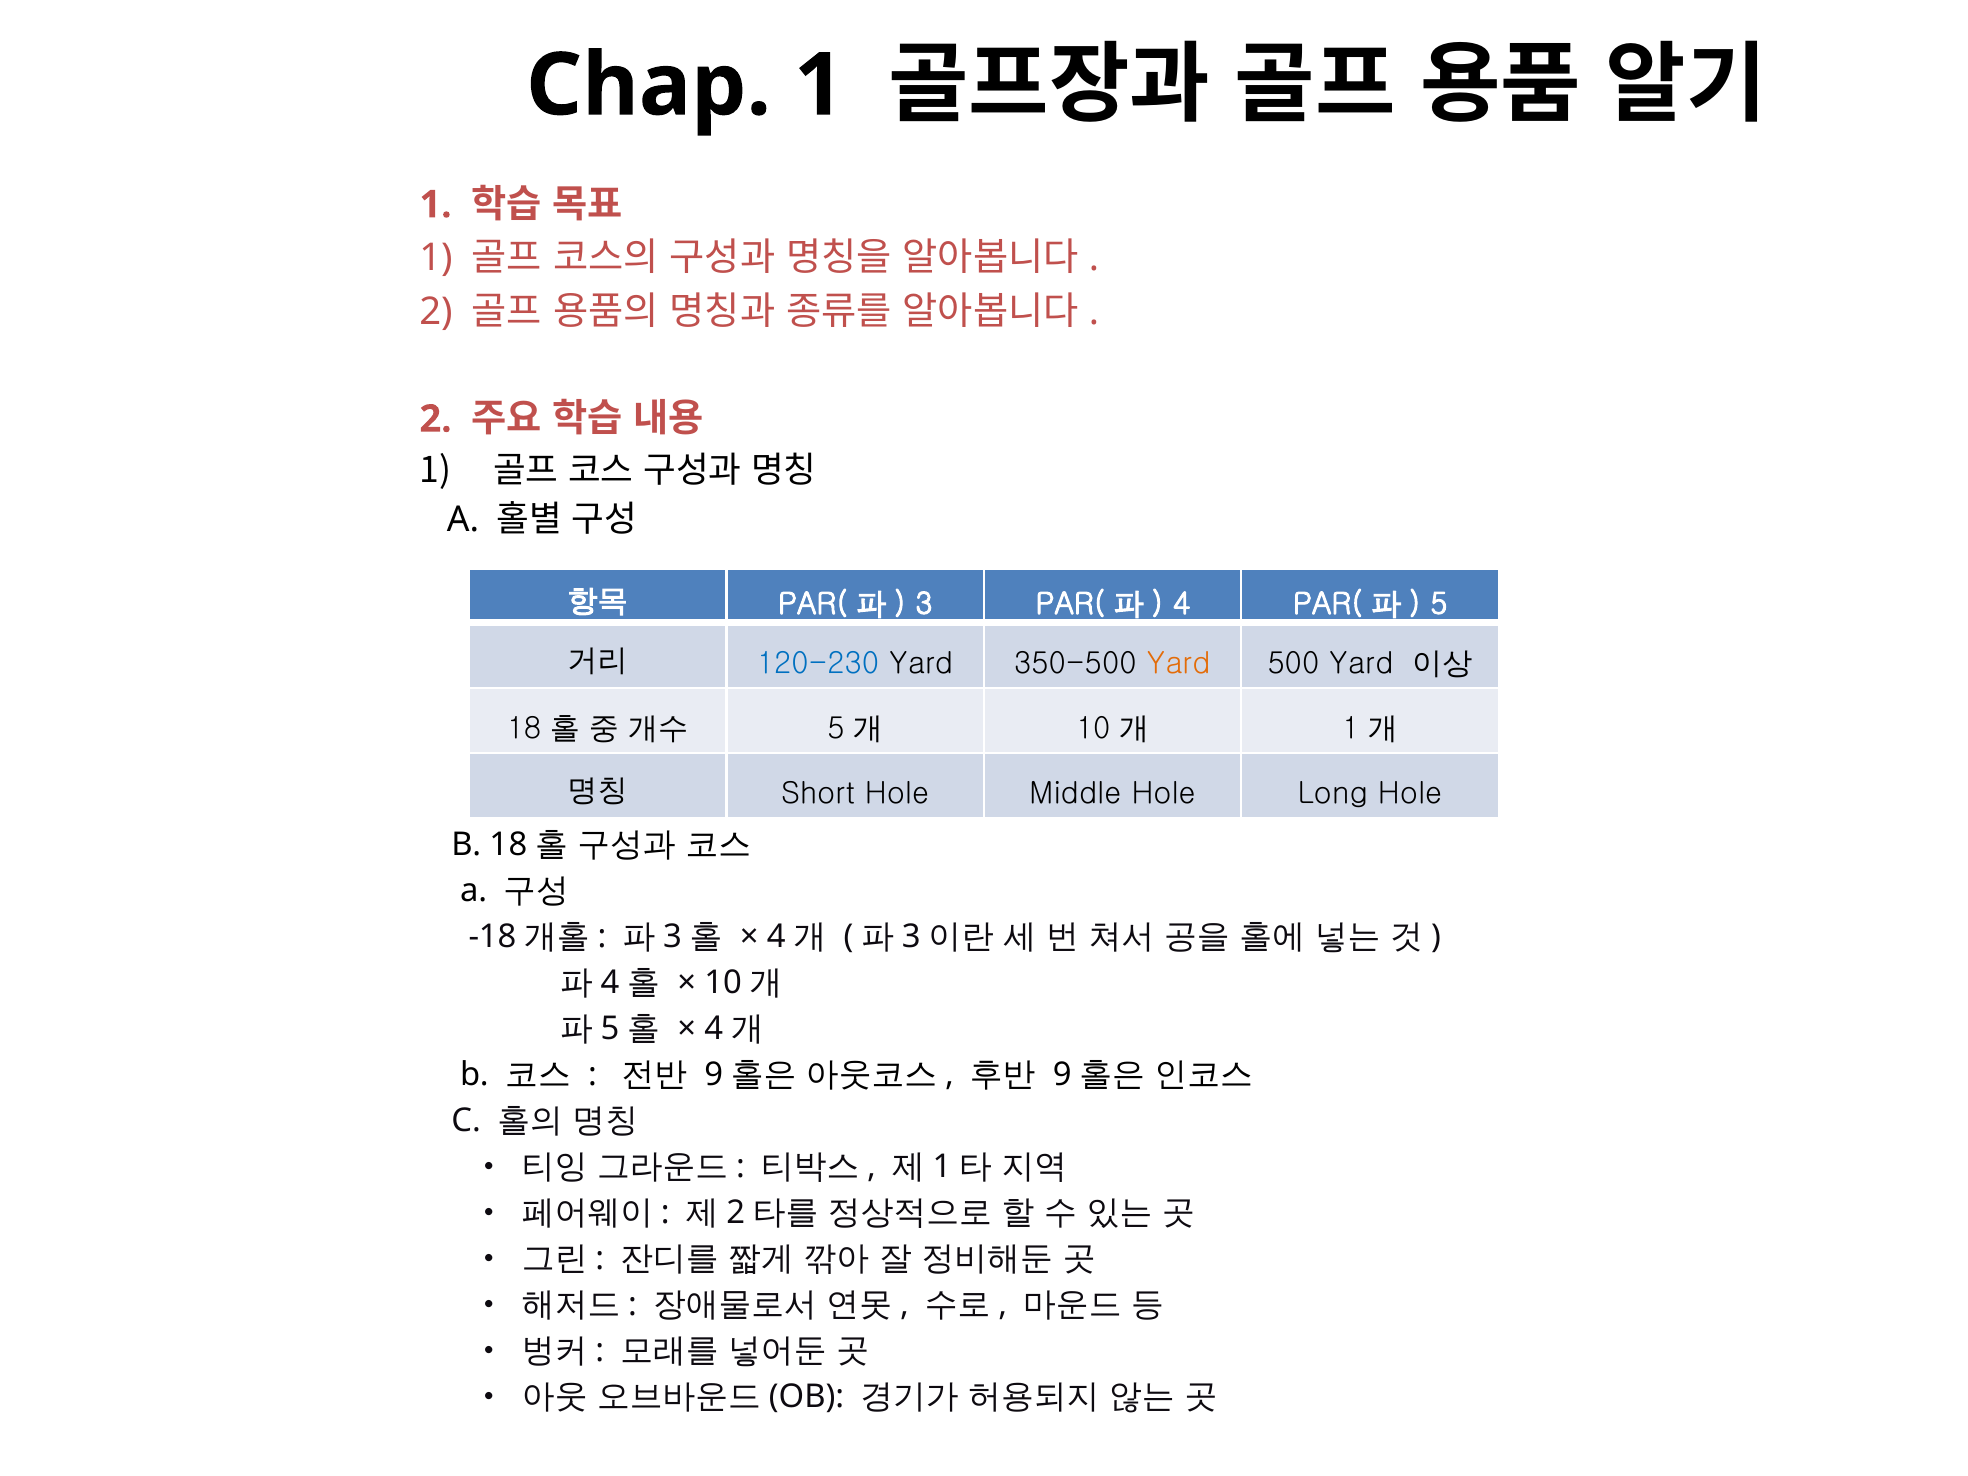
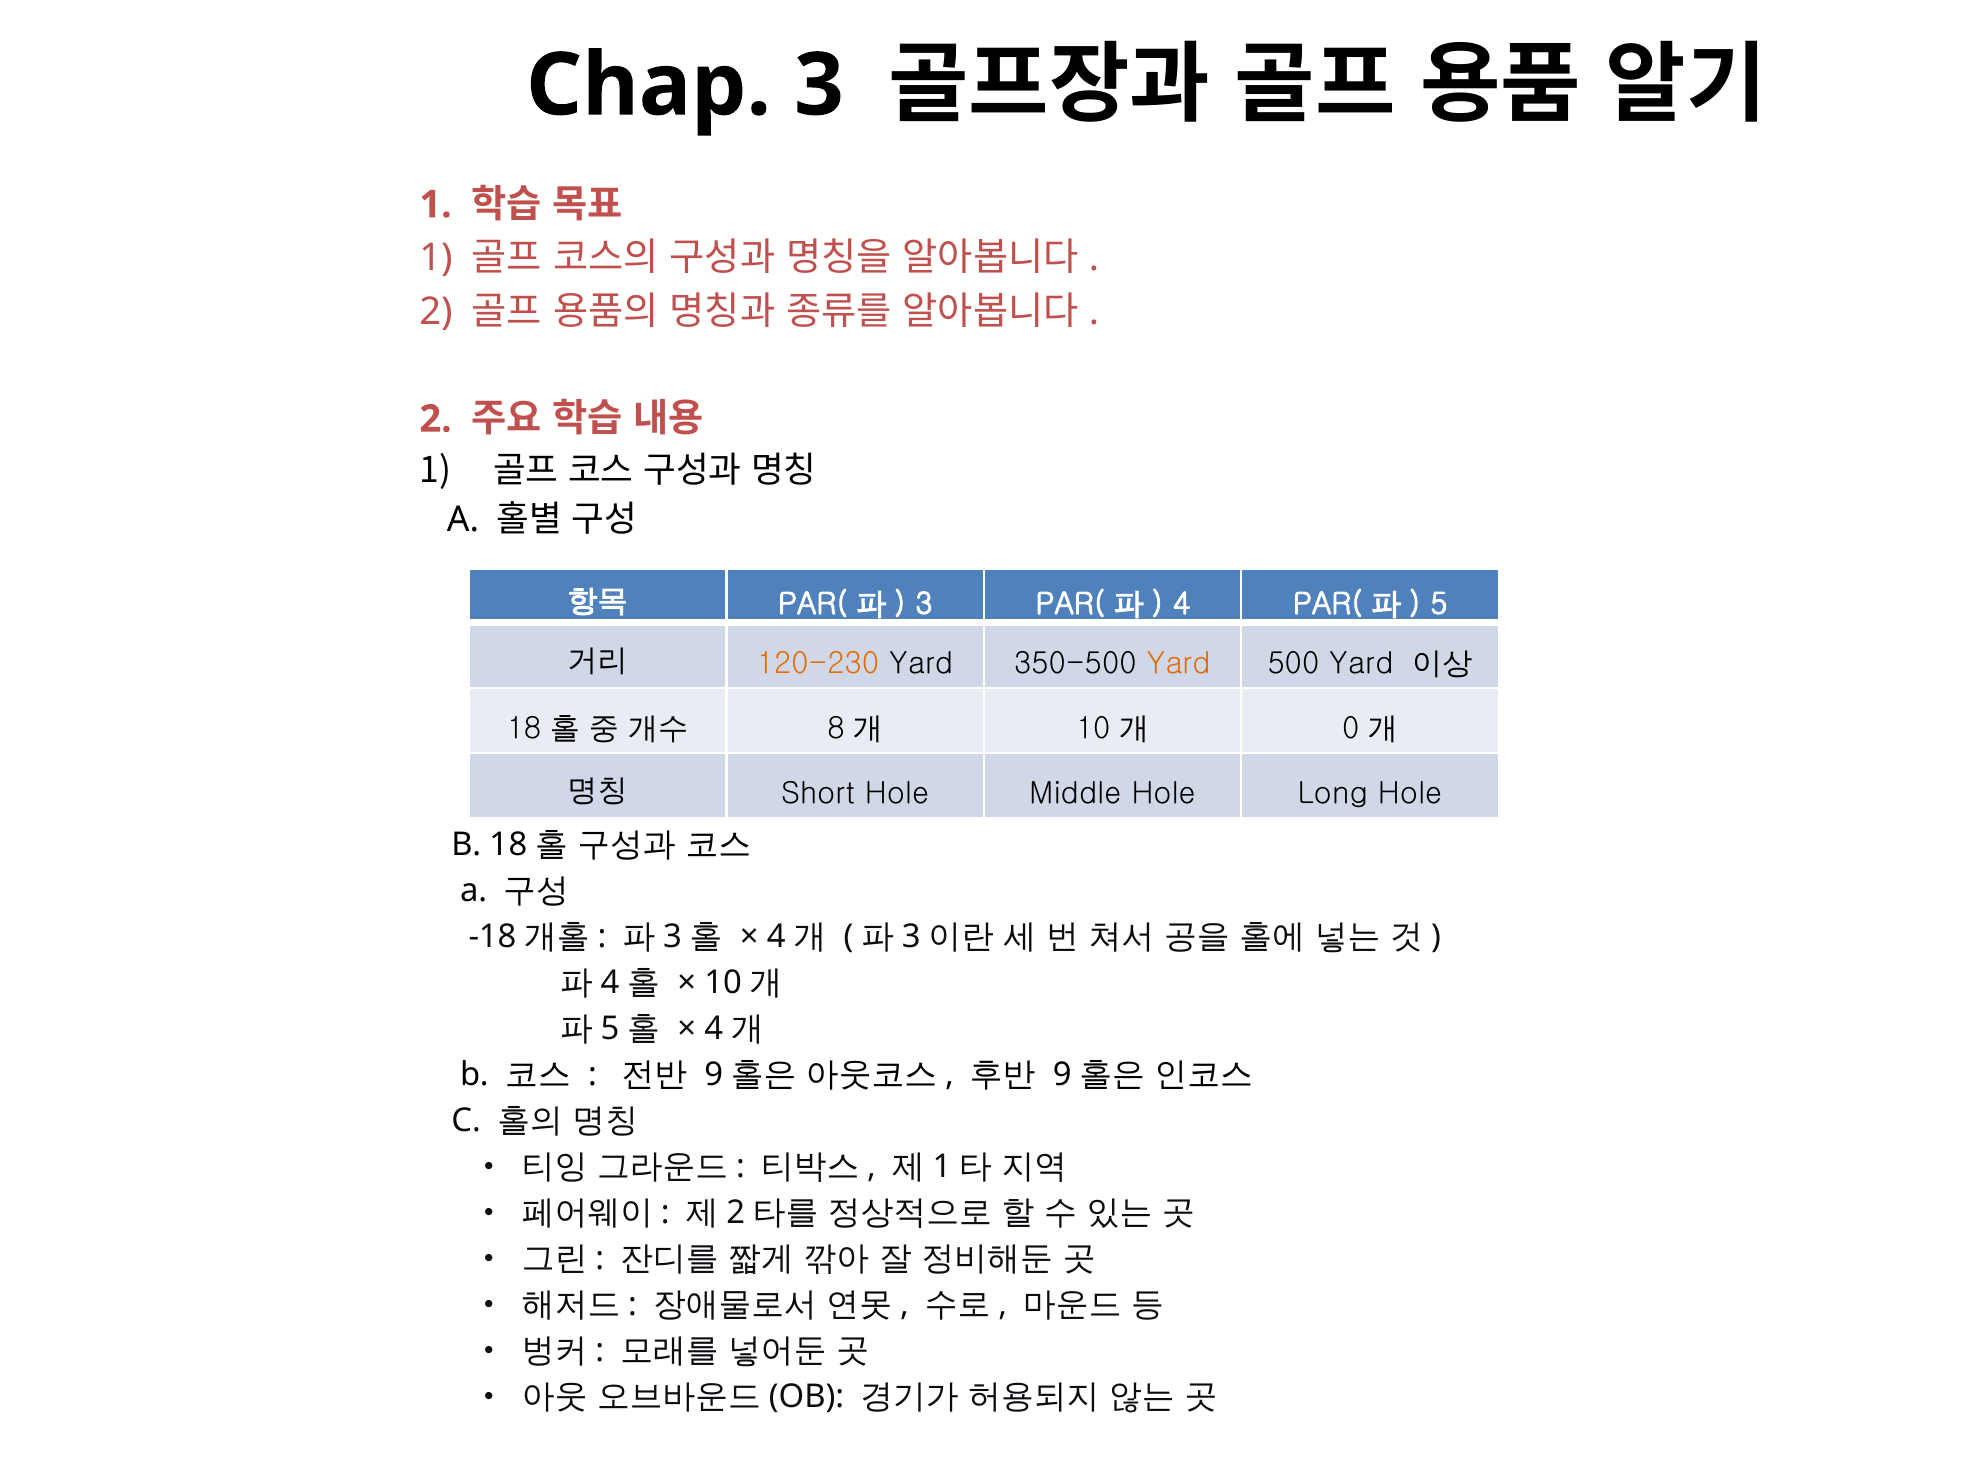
Chap 1: 1 -> 3
120-230 colour: blue -> orange
5 at (836, 729): 5 -> 8
1 at (1351, 729): 1 -> 0
